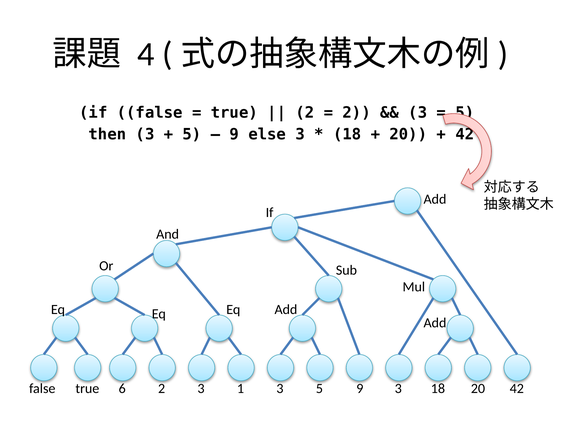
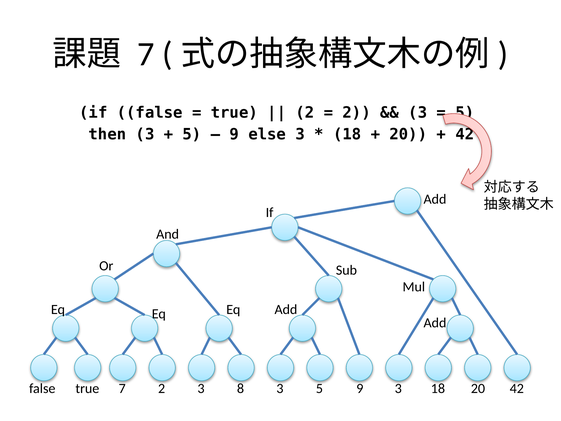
4 at (146, 54): 4 -> 7
true 6: 6 -> 7
1: 1 -> 8
